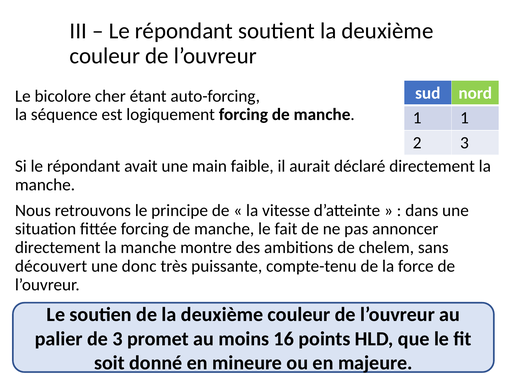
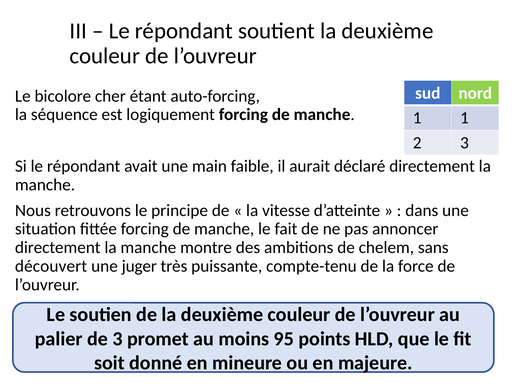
donc: donc -> juger
16: 16 -> 95
